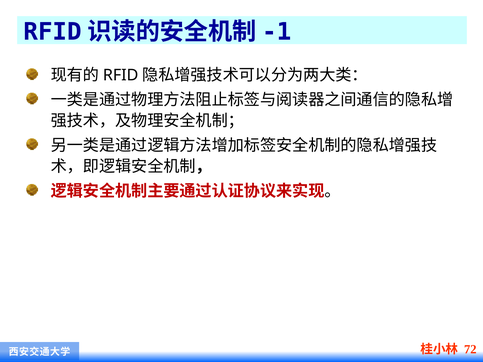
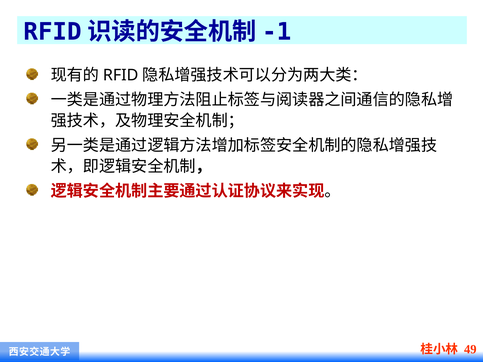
72: 72 -> 49
